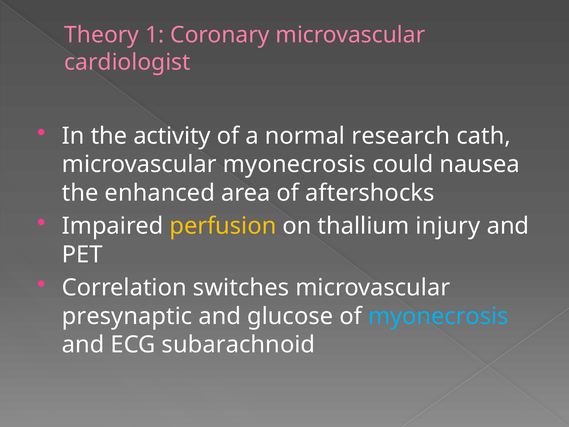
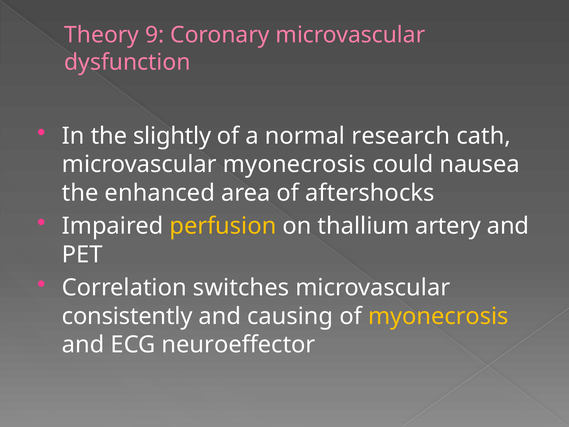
1: 1 -> 9
cardiologist: cardiologist -> dysfunction
activity: activity -> slightly
injury: injury -> artery
presynaptic: presynaptic -> consistently
glucose: glucose -> causing
myonecrosis at (438, 316) colour: light blue -> yellow
subarachnoid: subarachnoid -> neuroeffector
